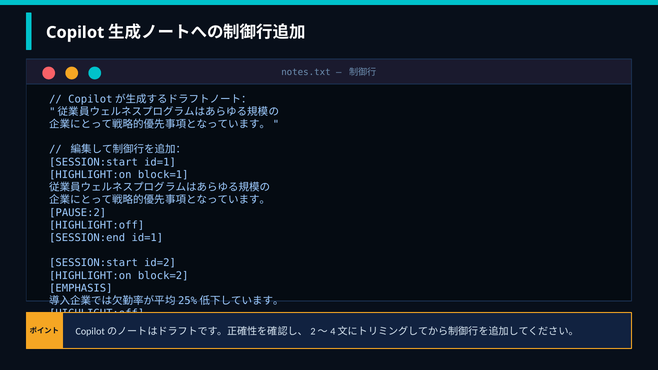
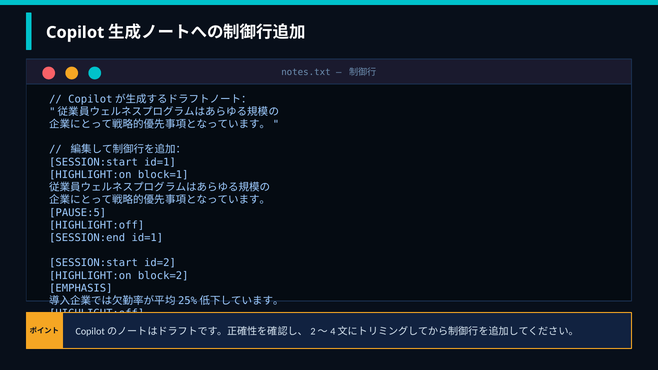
PAUSE:2: PAUSE:2 -> PAUSE:5
